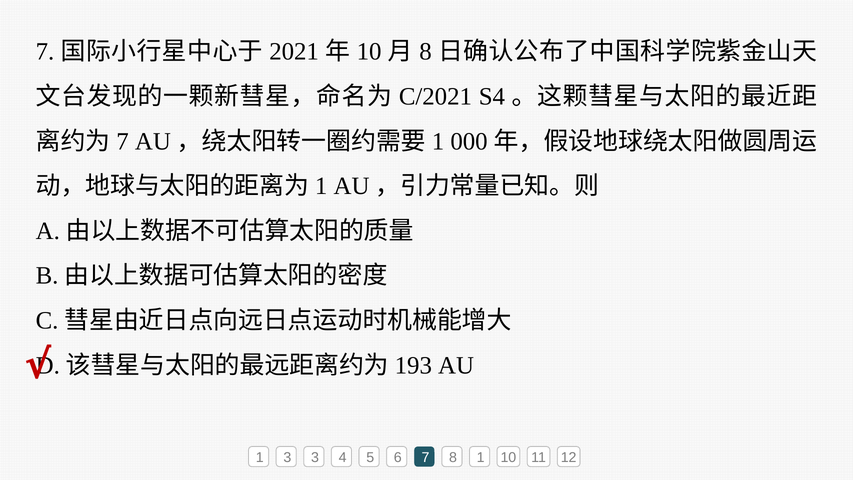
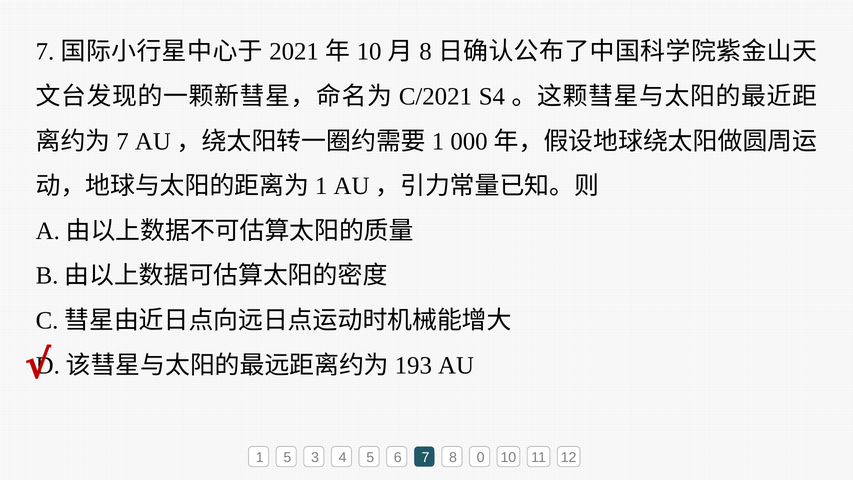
1 3: 3 -> 5
8 1: 1 -> 0
